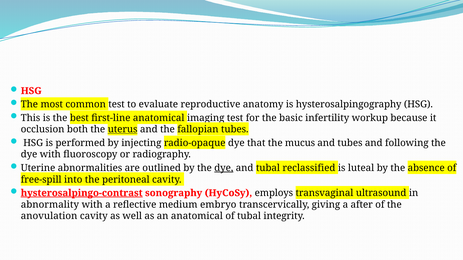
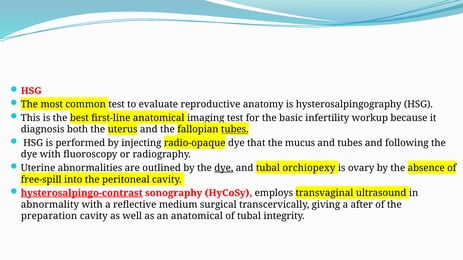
occlusion: occlusion -> diagnosis
uterus underline: present -> none
tubes at (235, 130) underline: none -> present
reclassified: reclassified -> orchiopexy
luteal: luteal -> ovary
embryo: embryo -> surgical
anovulation: anovulation -> preparation
